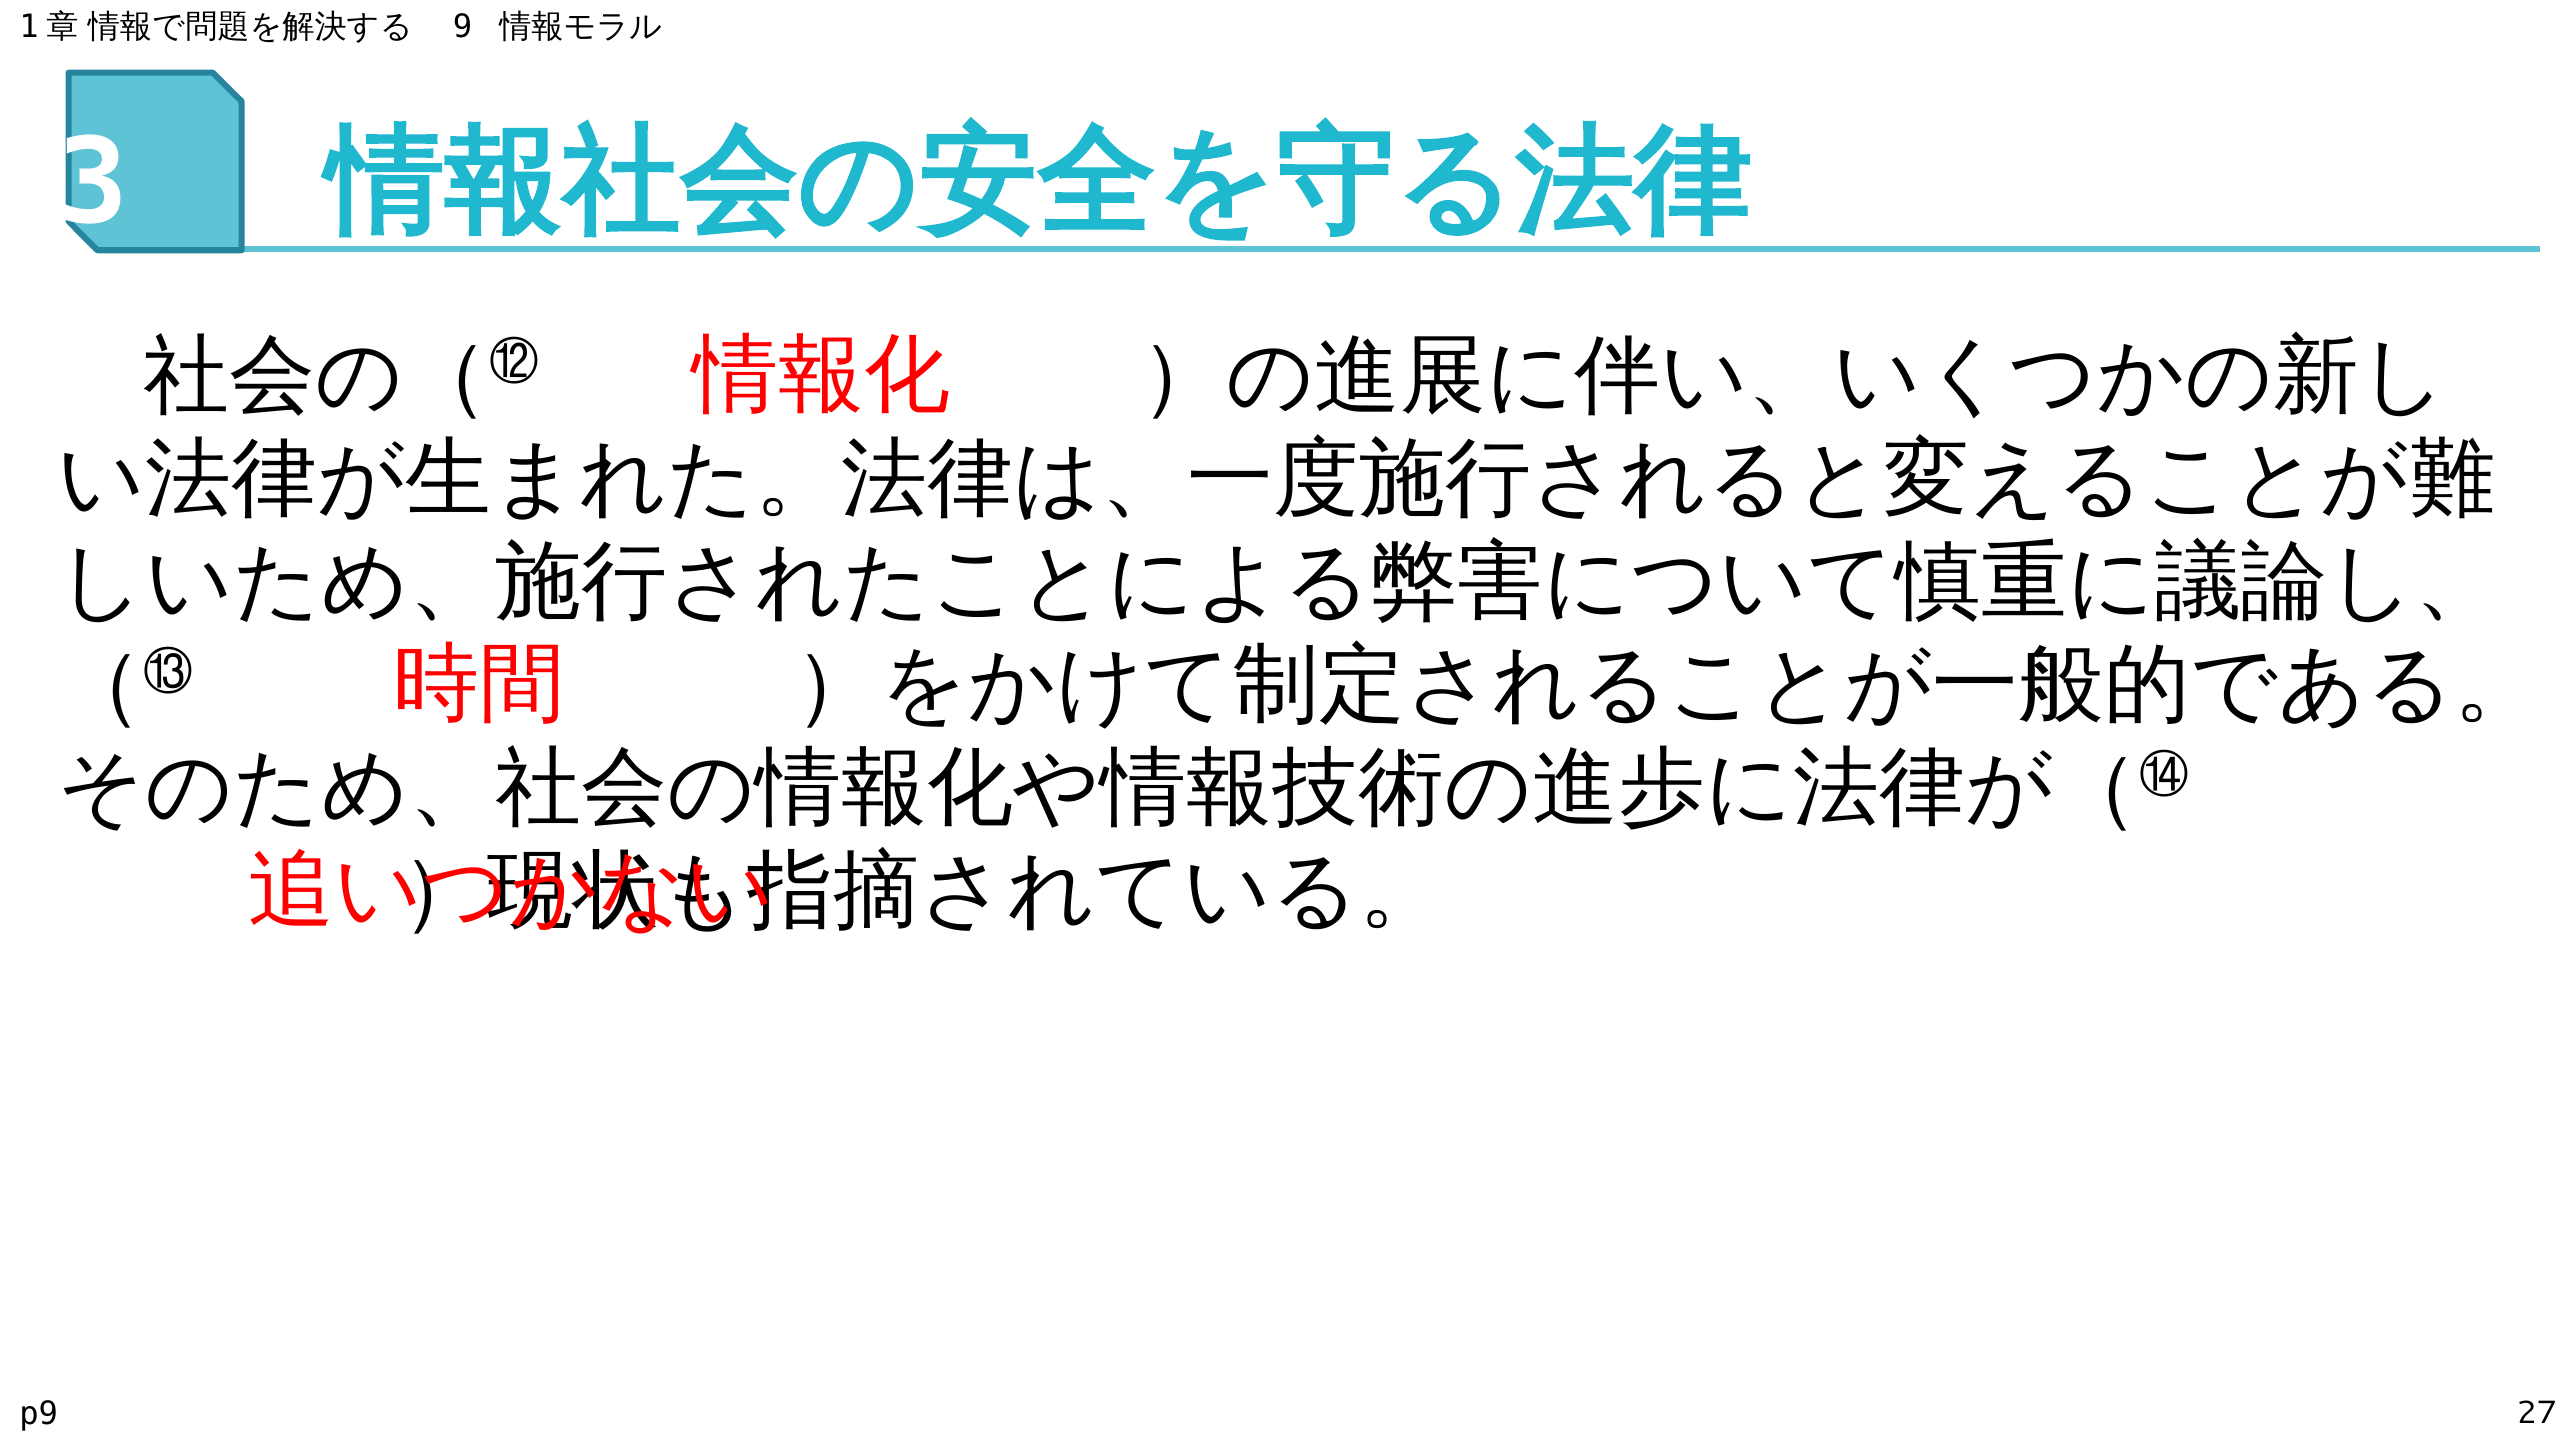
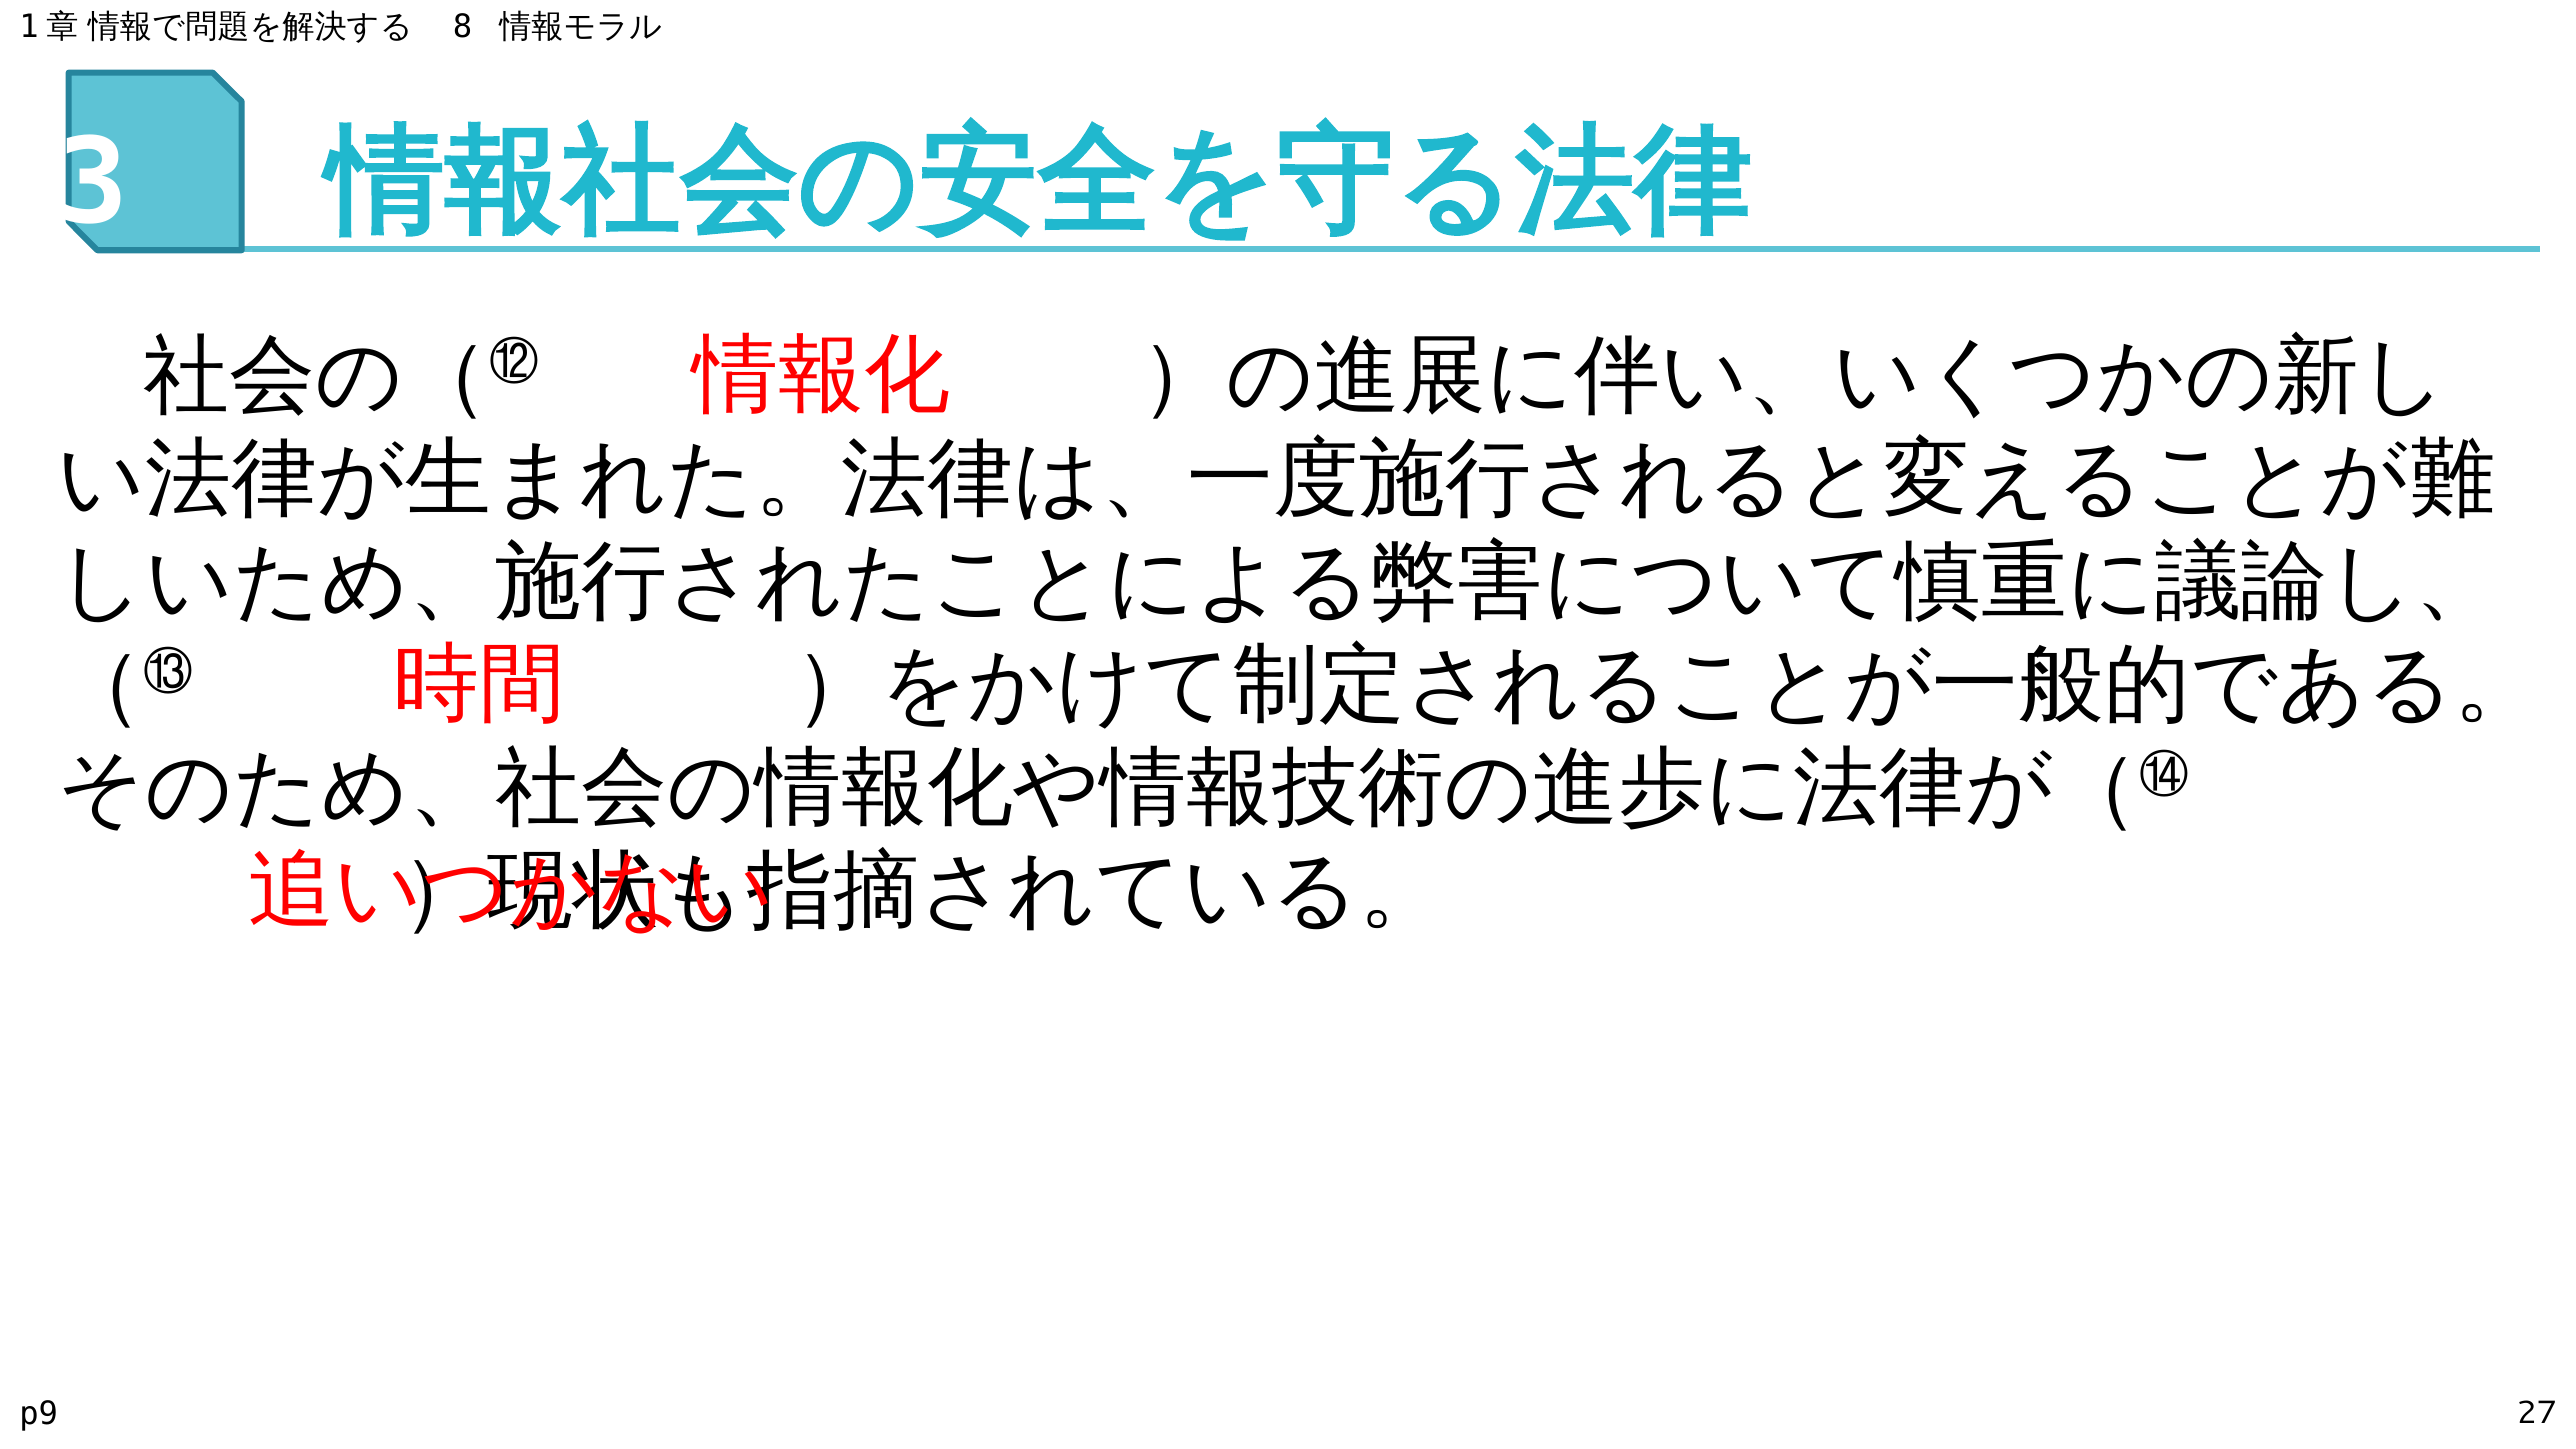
9: 9 -> 8
